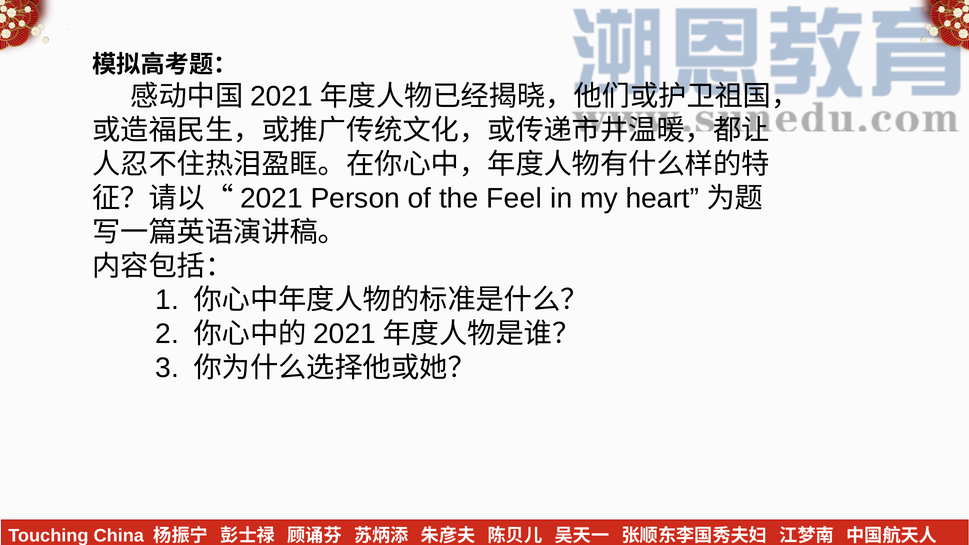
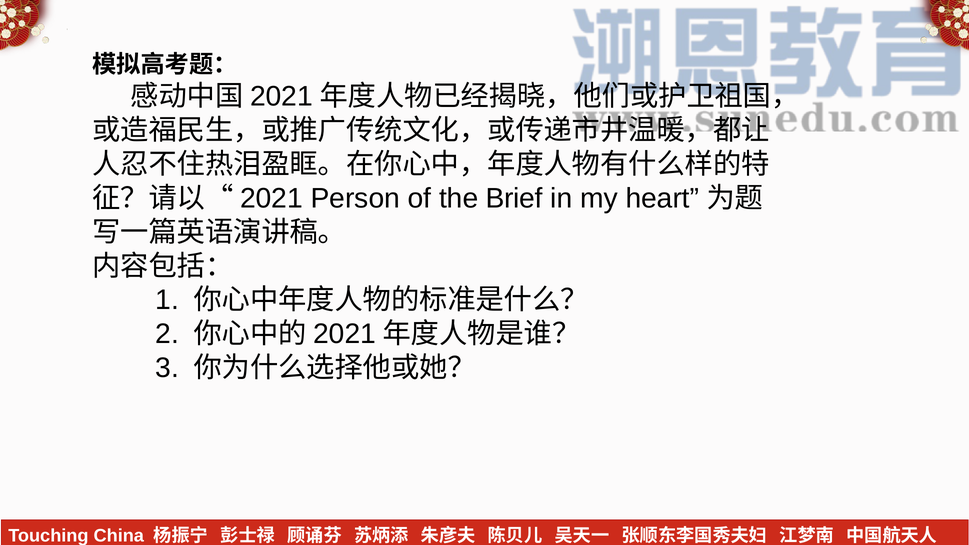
Feel: Feel -> Brief
